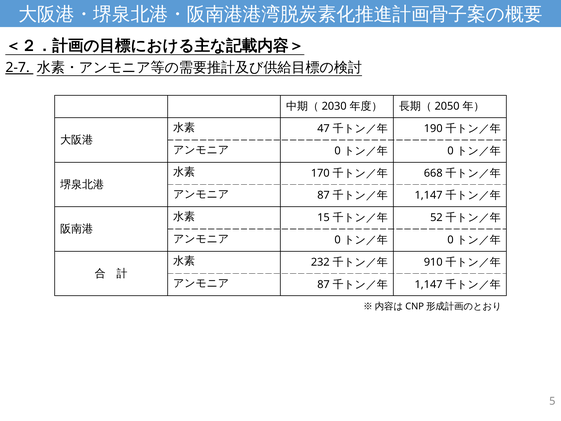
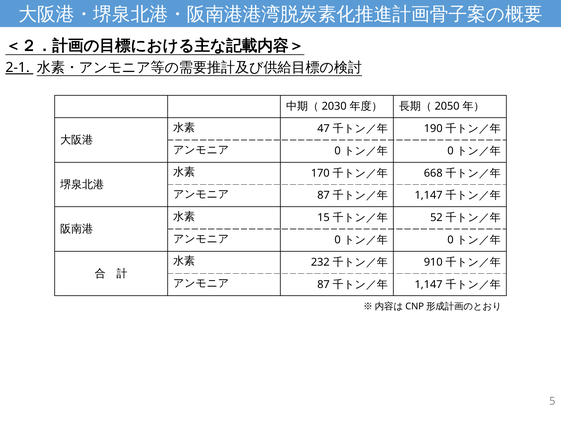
2-7: 2-7 -> 2-1
